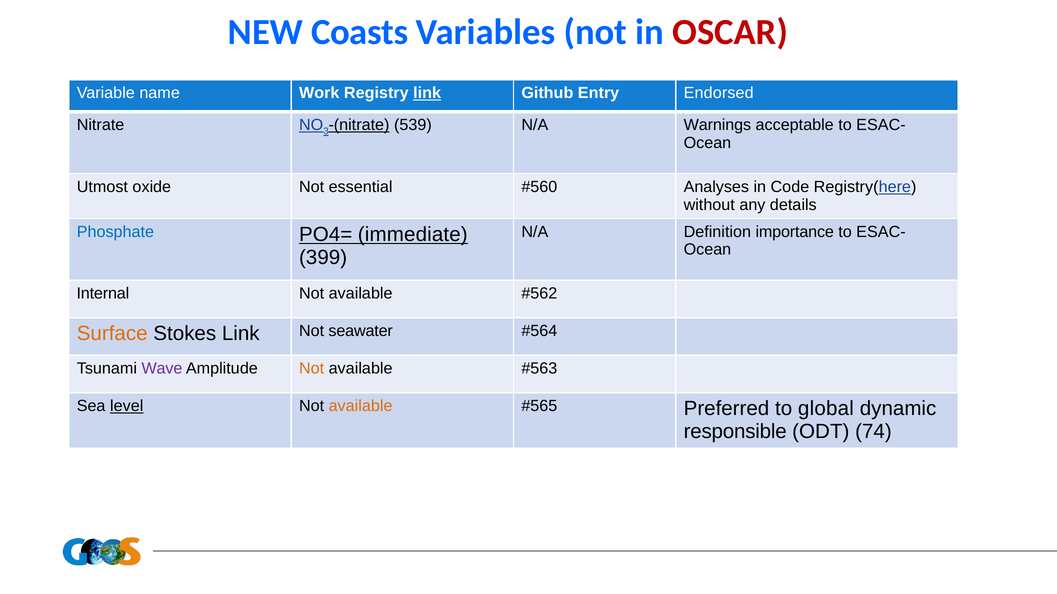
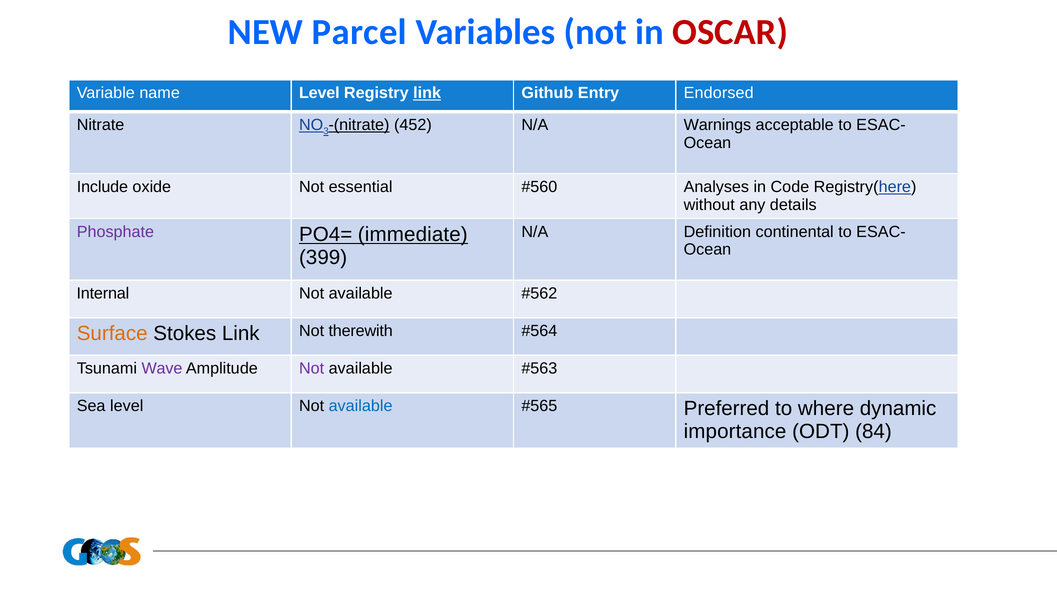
Coasts: Coasts -> Parcel
name Work: Work -> Level
539: 539 -> 452
Utmost: Utmost -> Include
Phosphate colour: blue -> purple
importance: importance -> continental
seawater: seawater -> therewith
Not at (312, 369) colour: orange -> purple
level at (127, 406) underline: present -> none
available at (361, 406) colour: orange -> blue
global: global -> where
responsible: responsible -> importance
74: 74 -> 84
